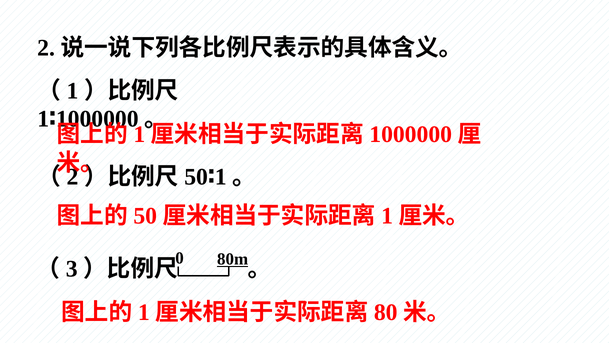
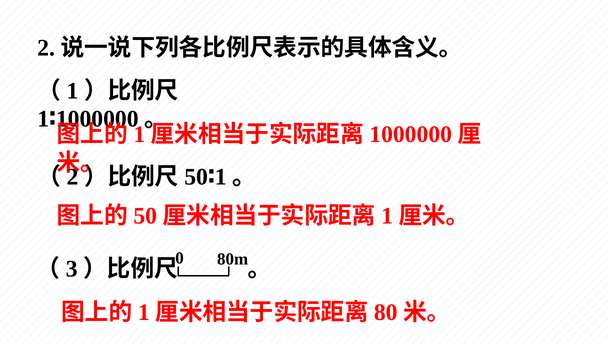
80m underline: present -> none
